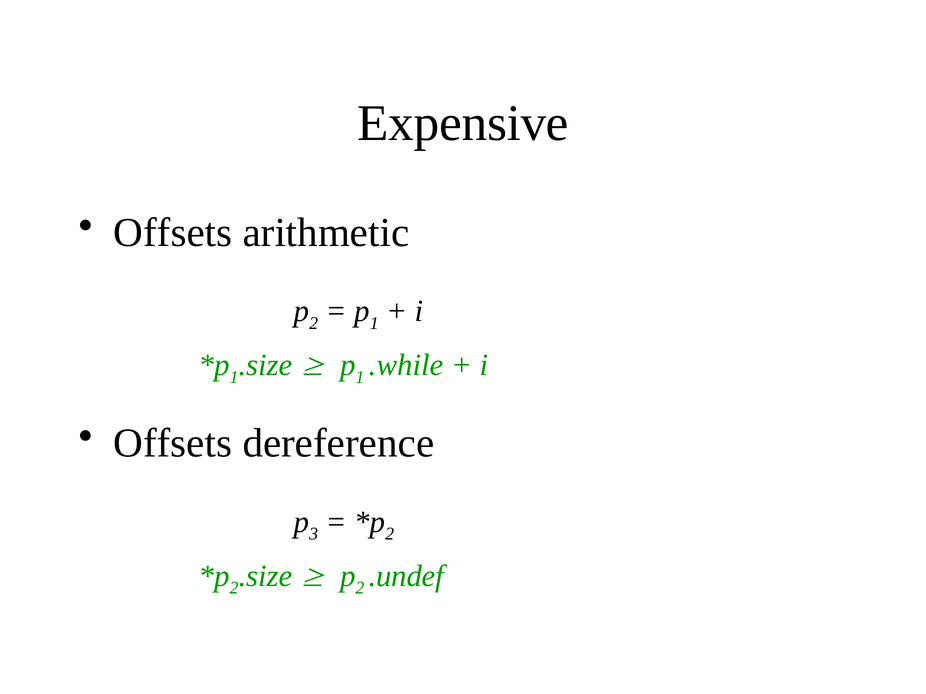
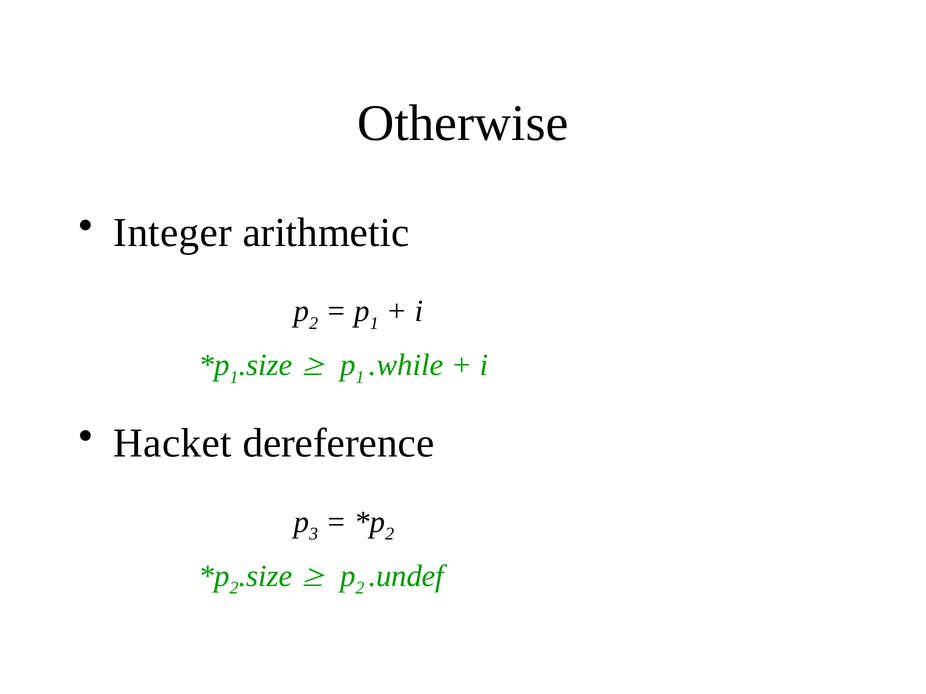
Expensive: Expensive -> Otherwise
Offsets at (173, 233): Offsets -> Integer
Offsets at (173, 444): Offsets -> Hacket
